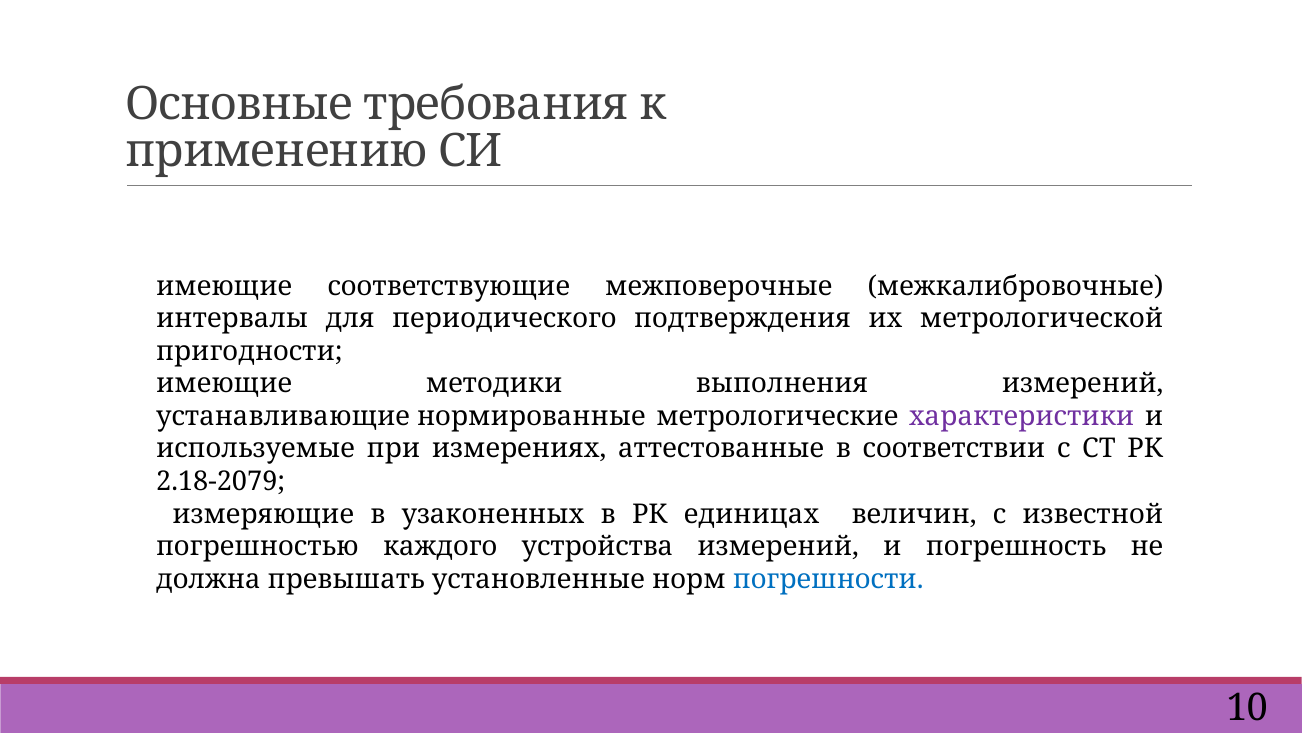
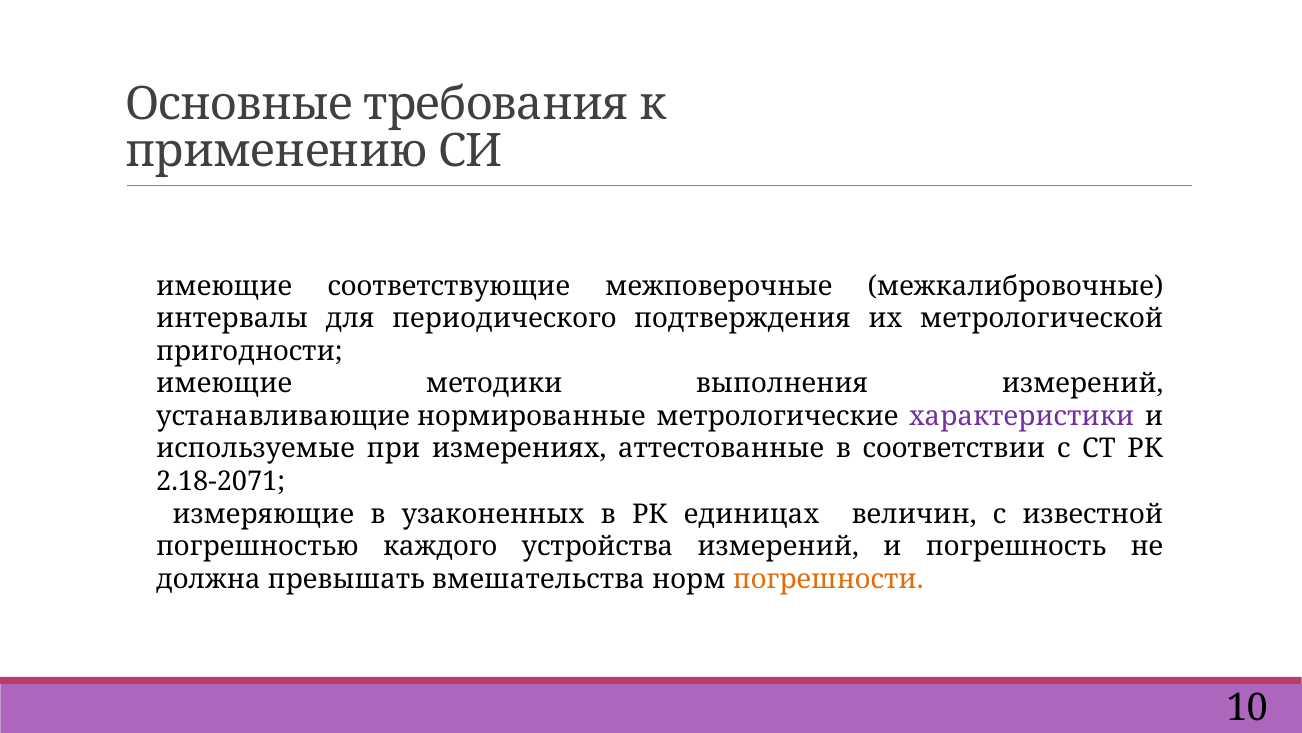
2.18-2079: 2.18-2079 -> 2.18-2071
установленные: установленные -> вмешательства
погрешности colour: blue -> orange
